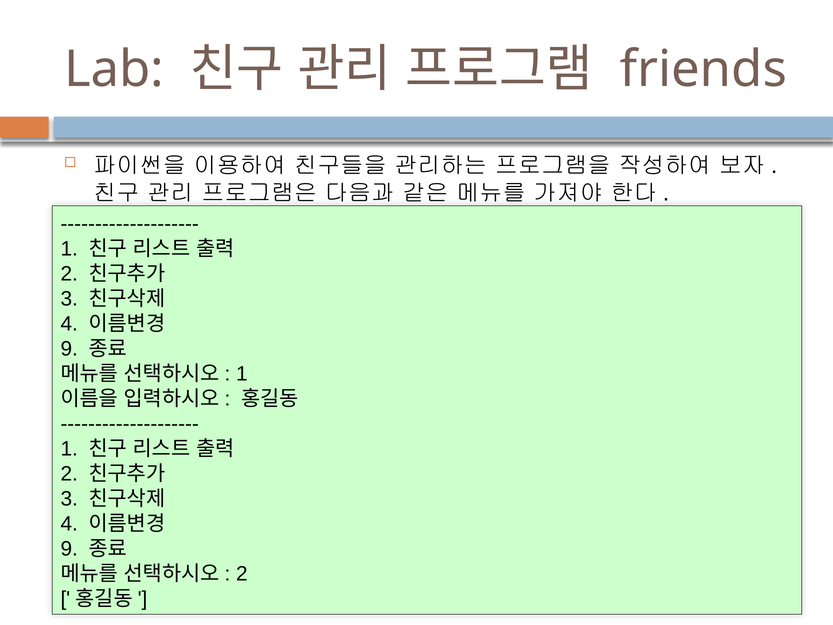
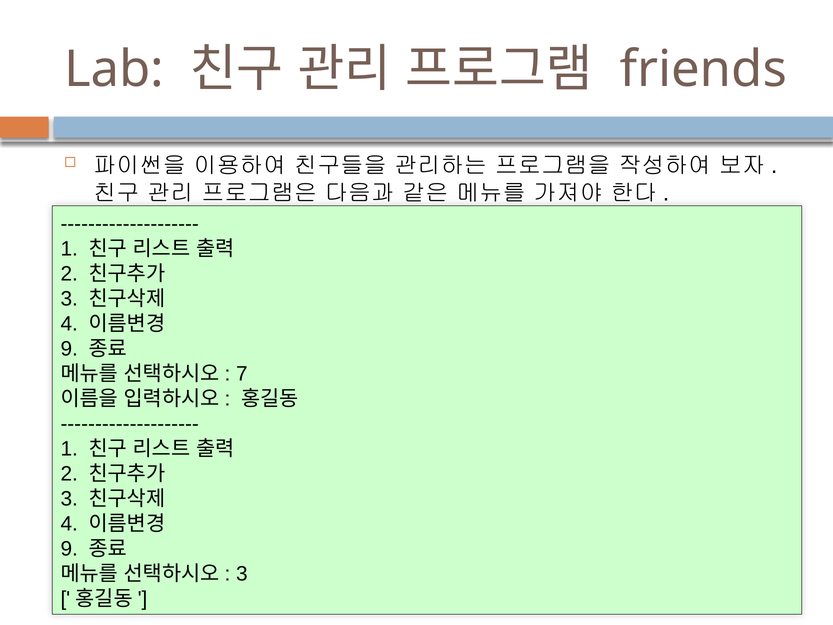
1 at (242, 374): 1 -> 7
2 at (242, 574): 2 -> 3
